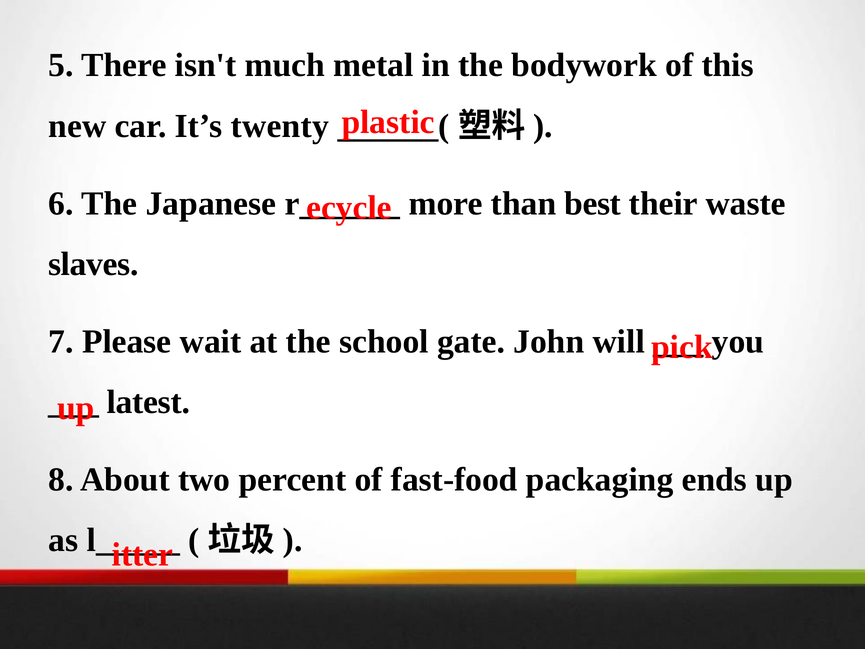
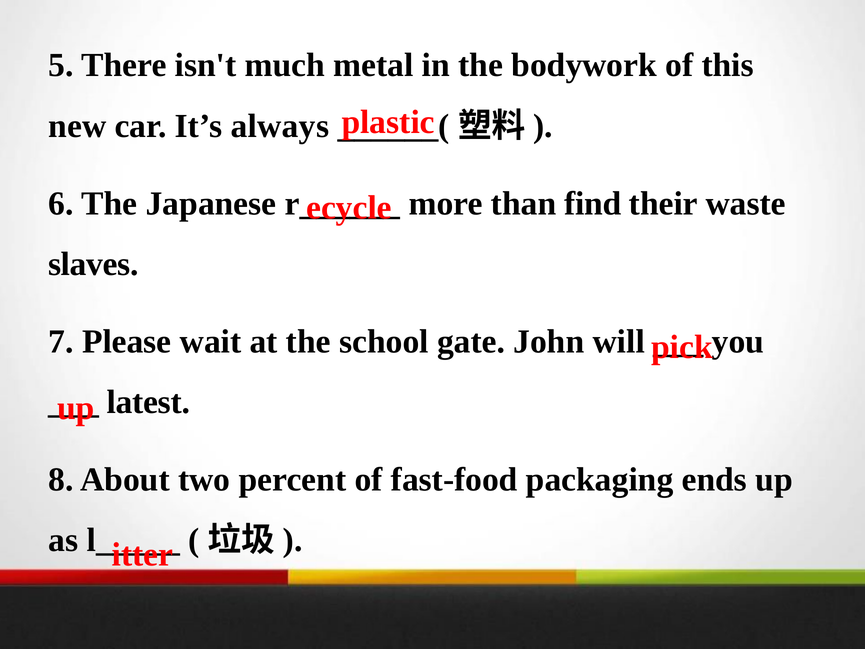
twenty: twenty -> always
best: best -> find
